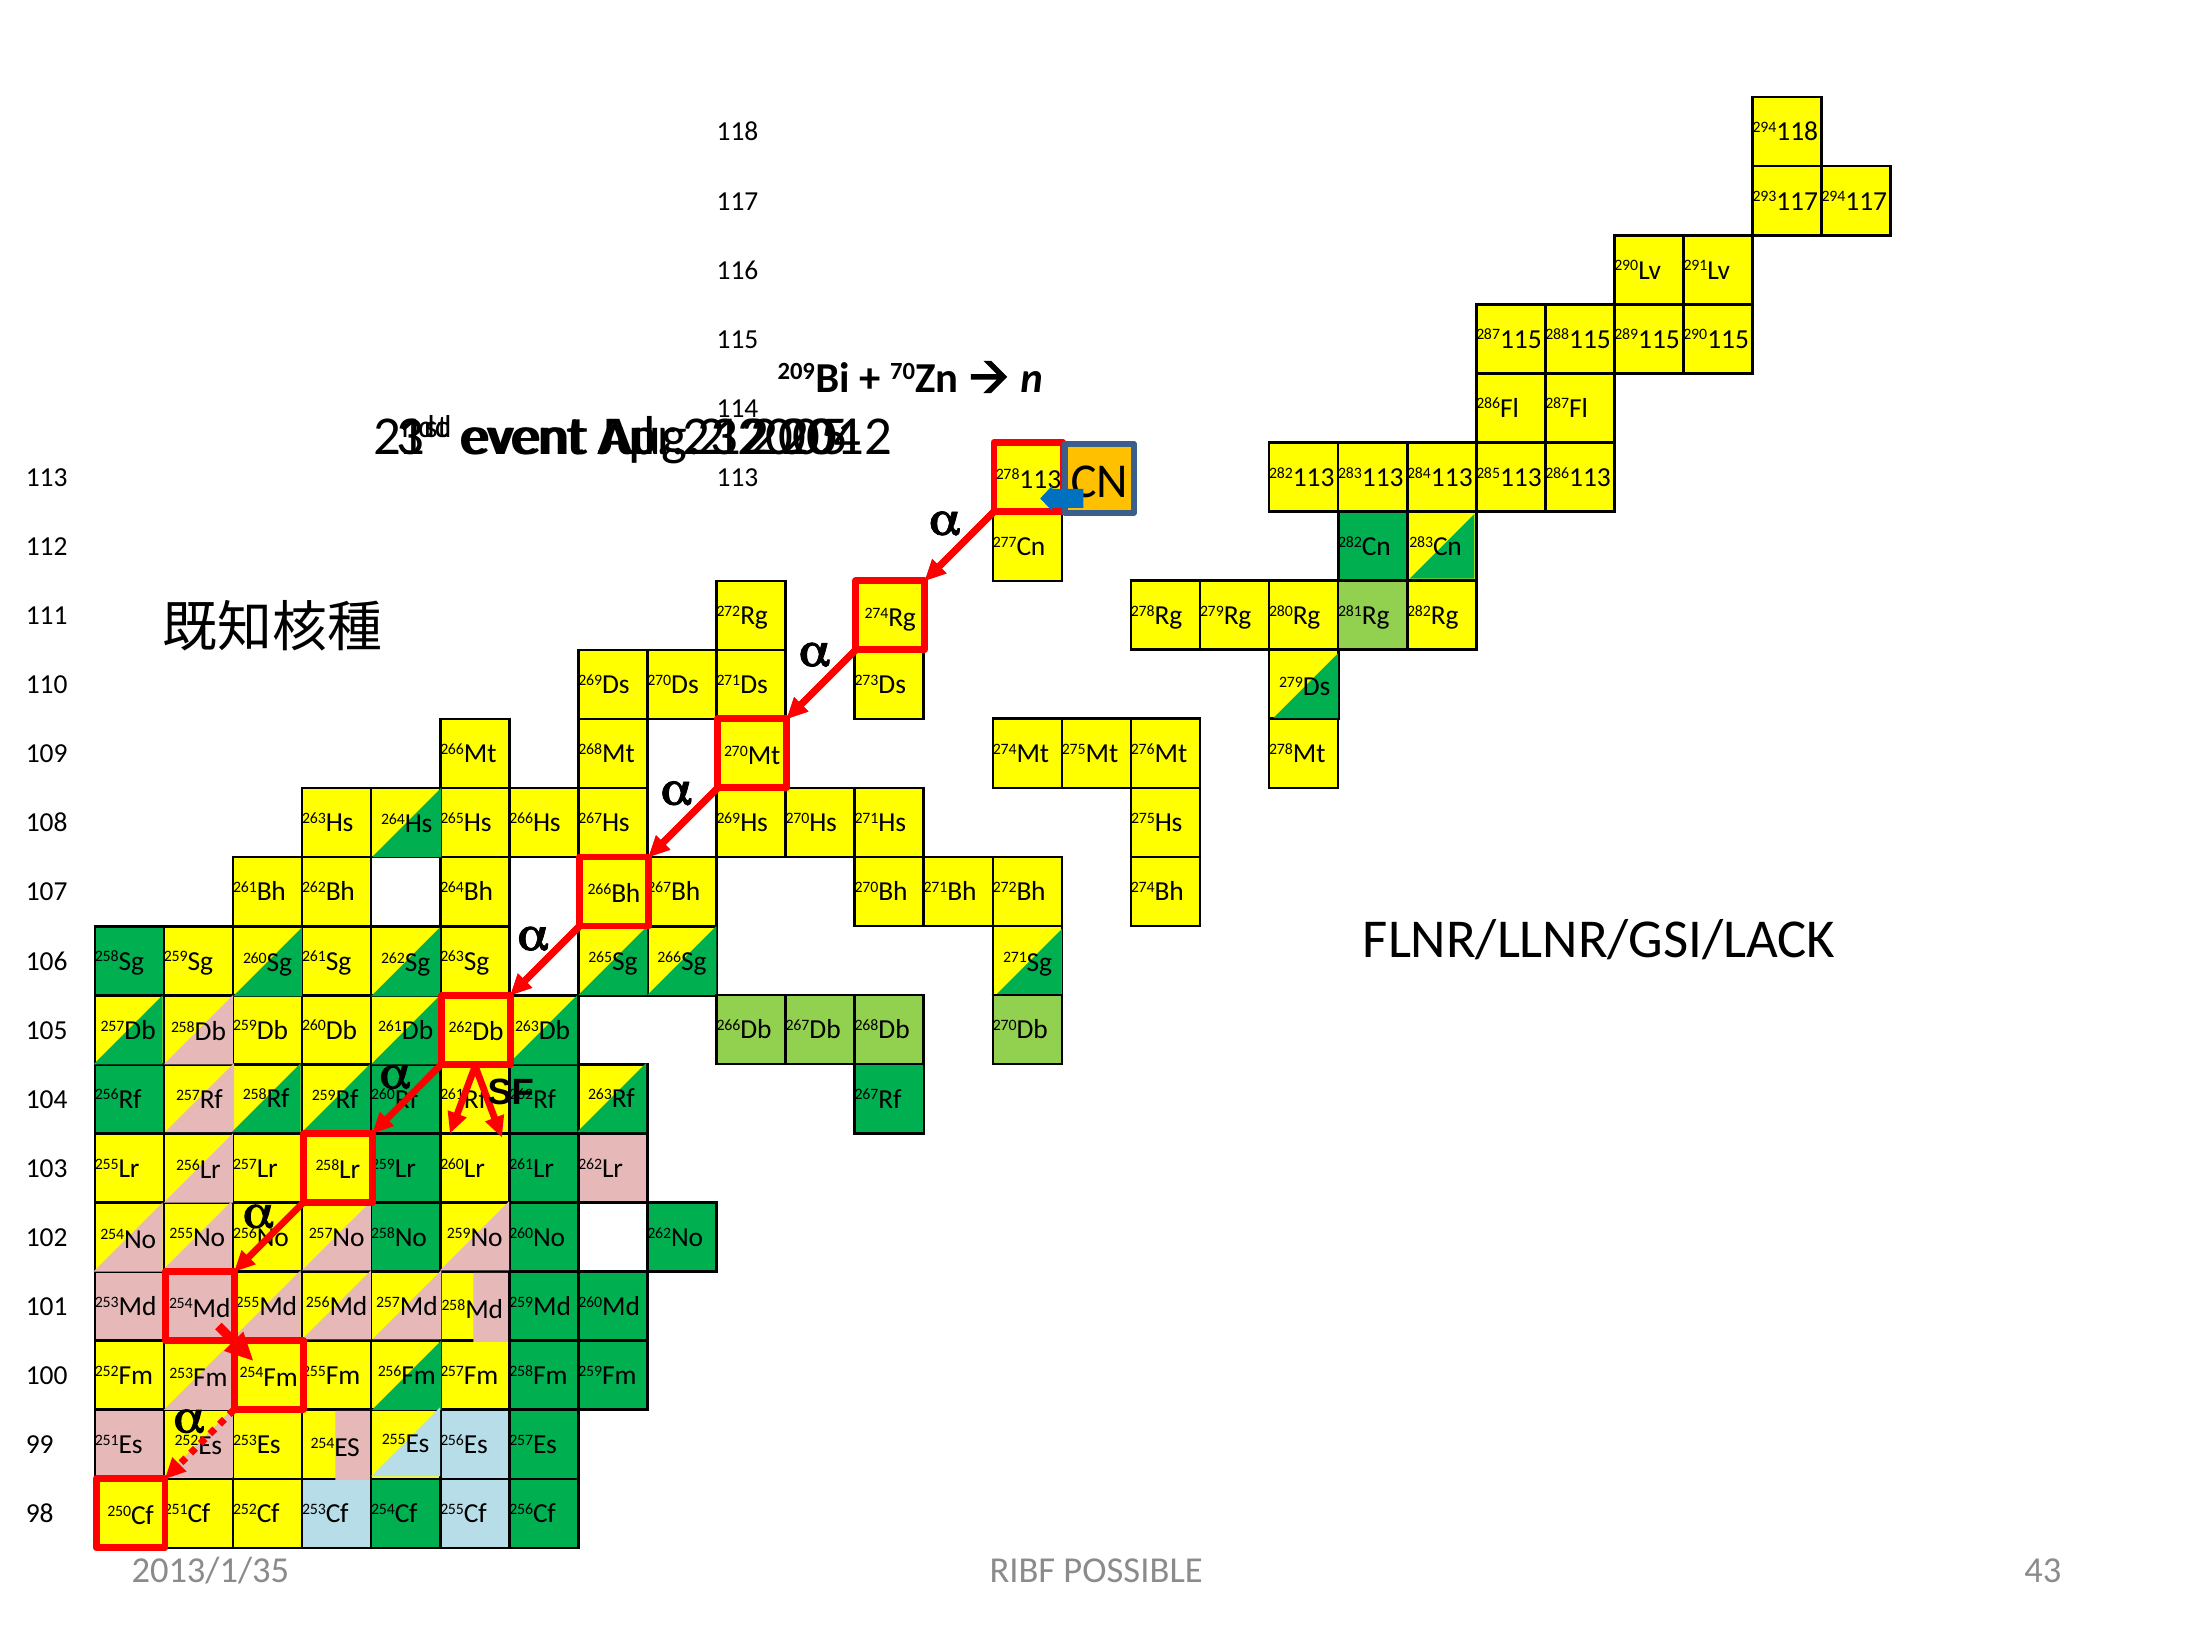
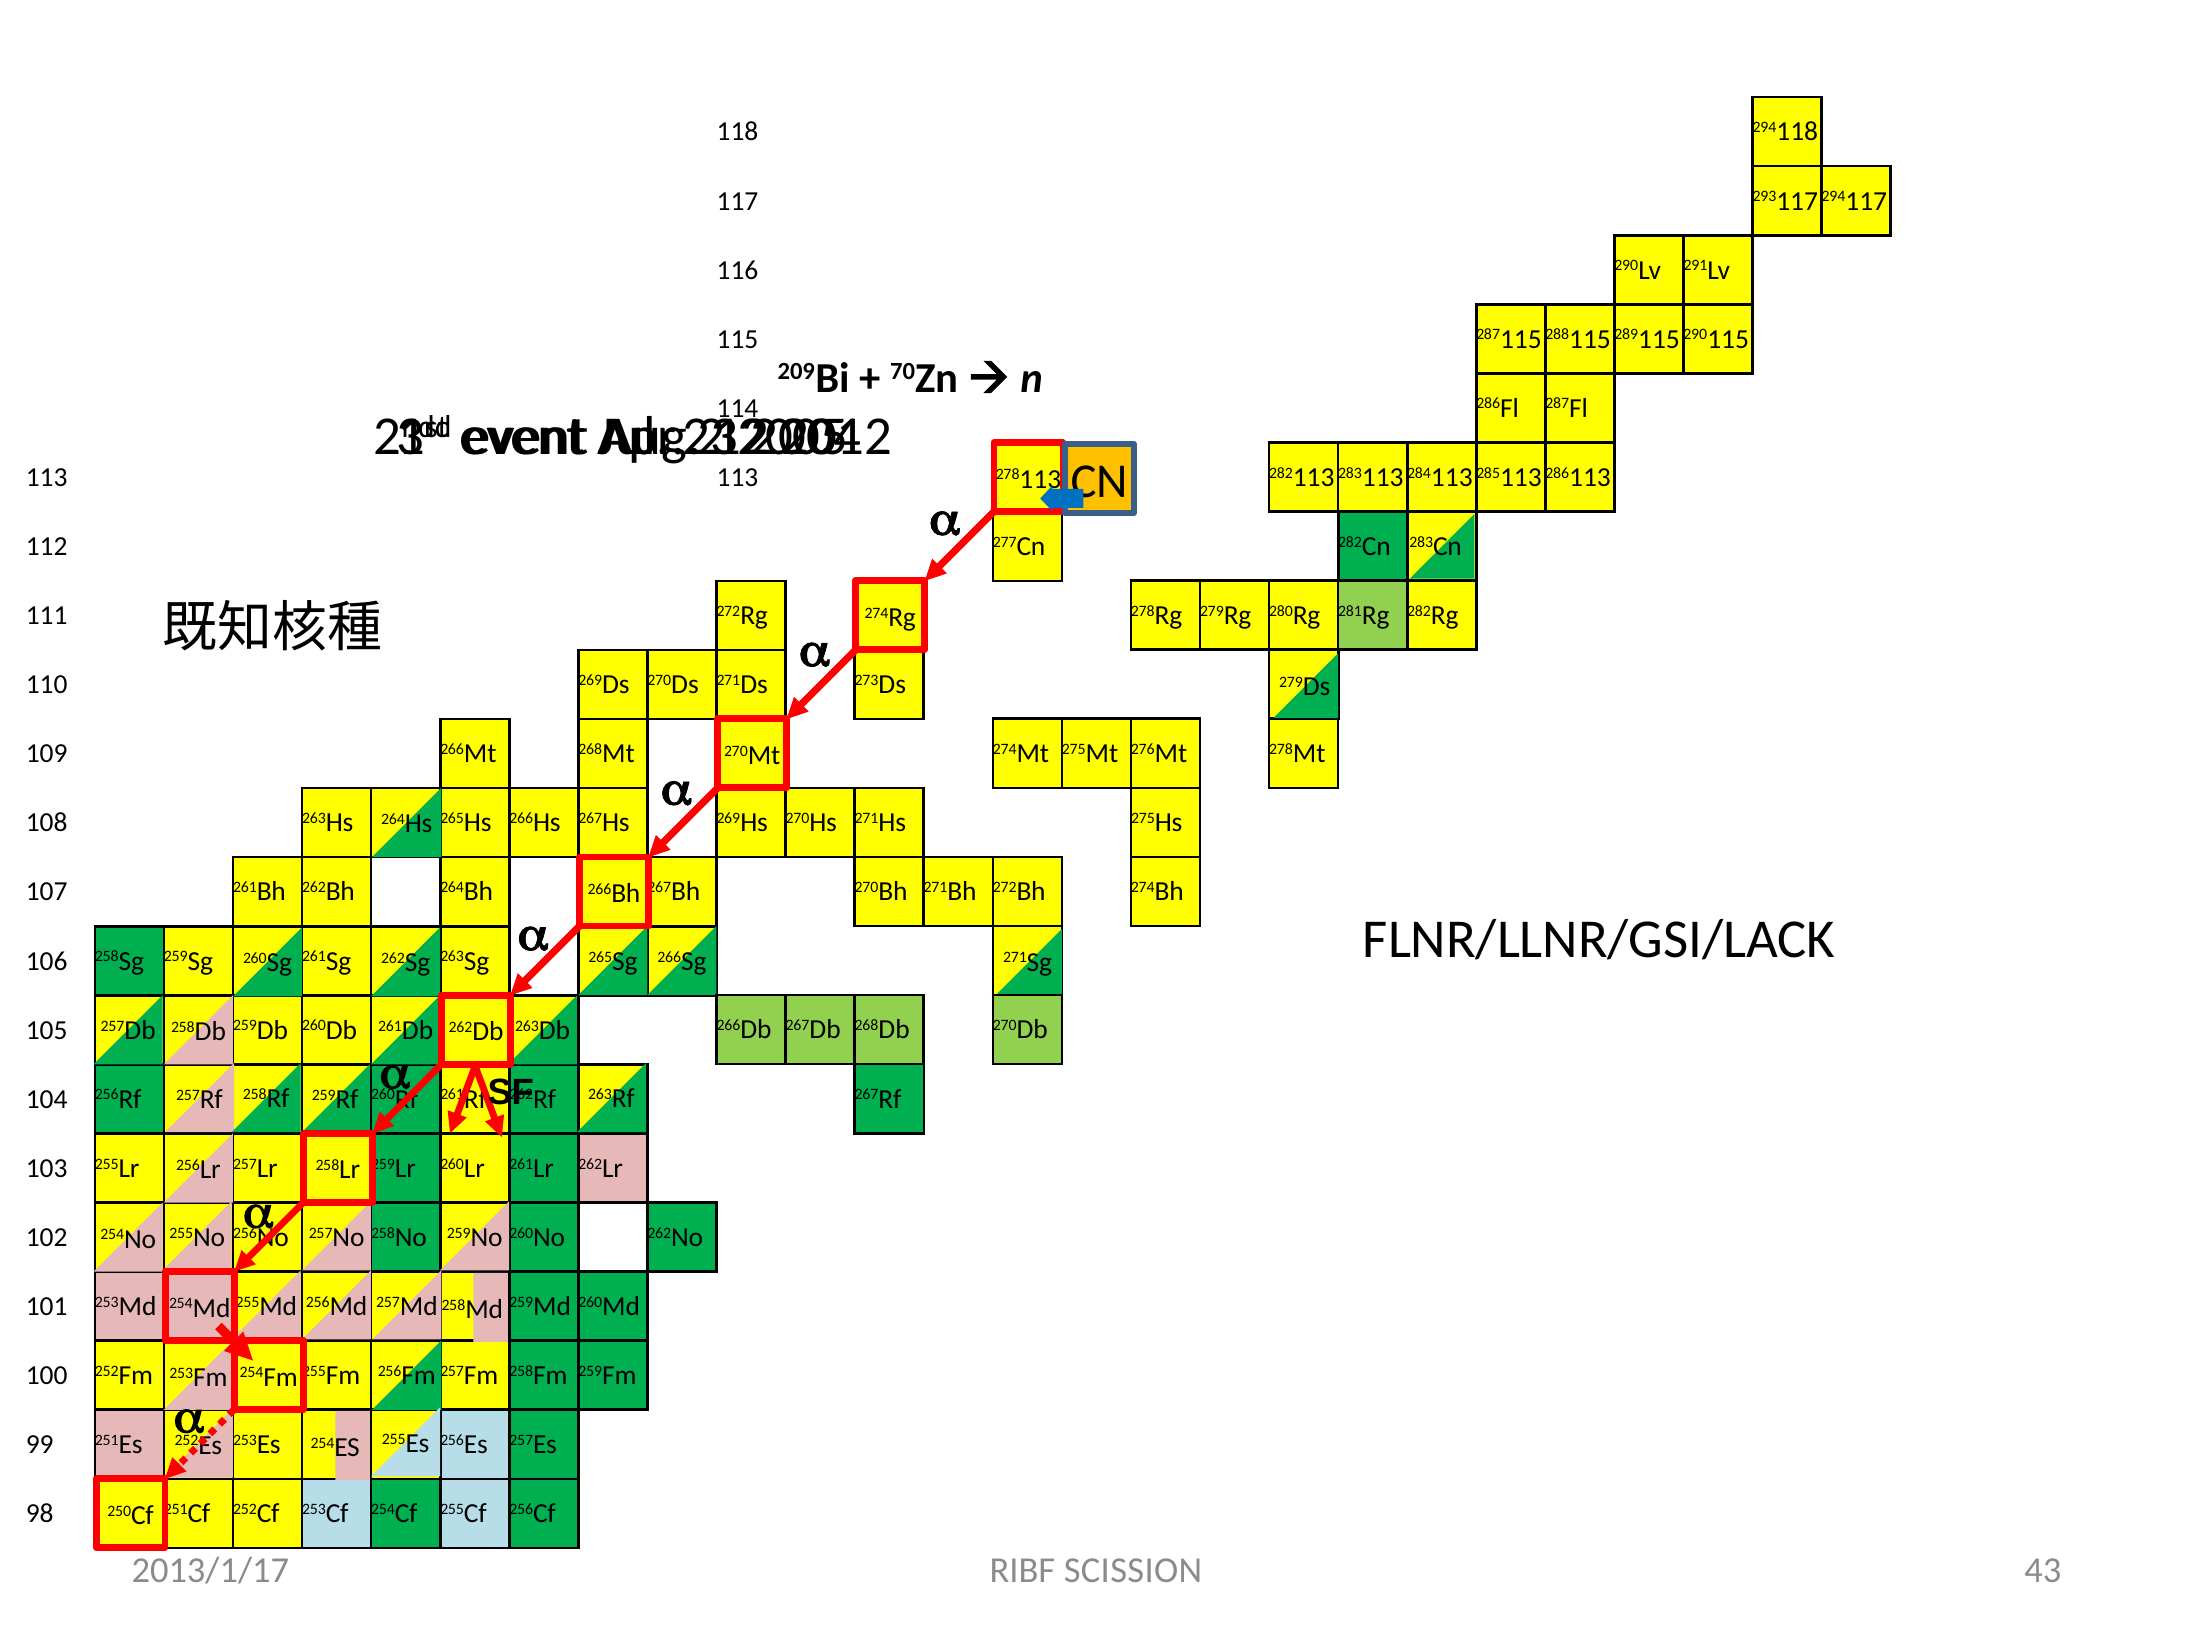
2013/1/35: 2013/1/35 -> 2013/1/17
POSSIBLE: POSSIBLE -> SCISSION
